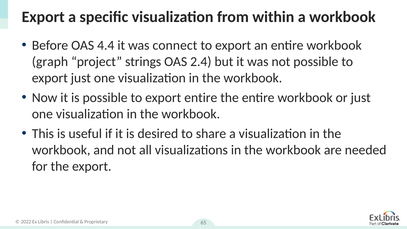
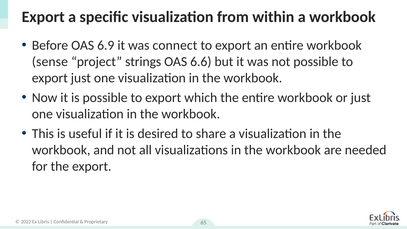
4.4: 4.4 -> 6.9
graph: graph -> sense
2.4: 2.4 -> 6.6
export entire: entire -> which
